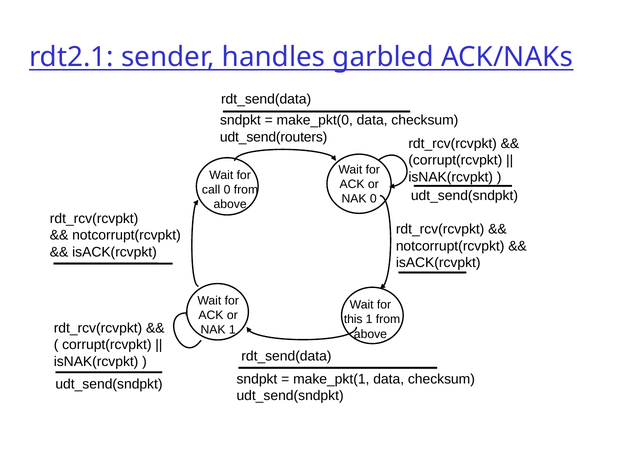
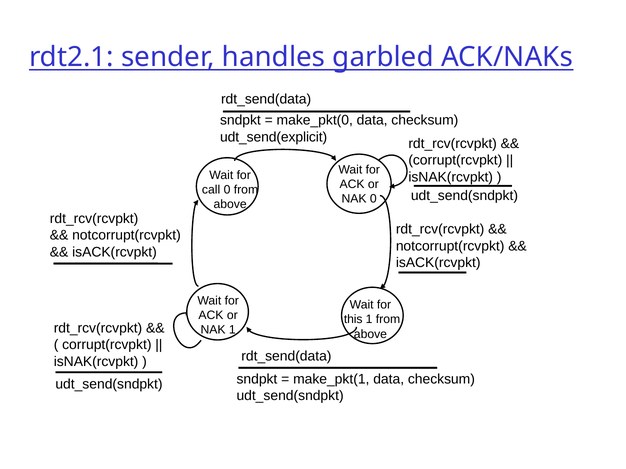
udt_send(routers: udt_send(routers -> udt_send(explicit
